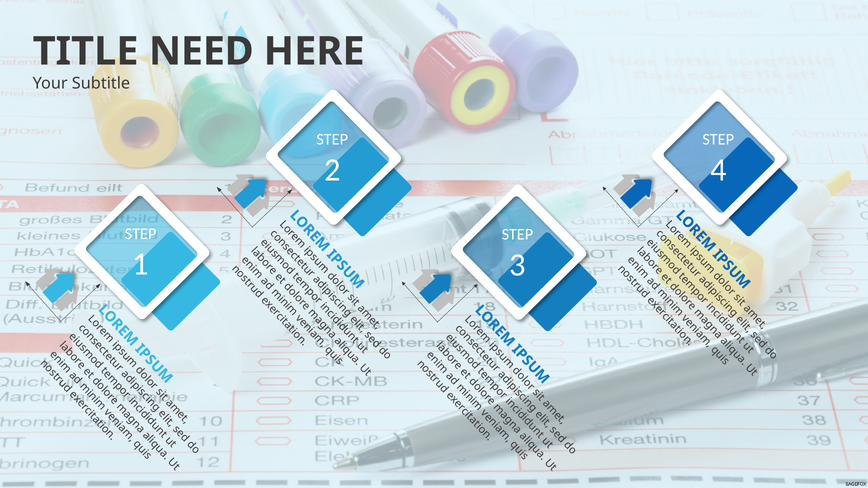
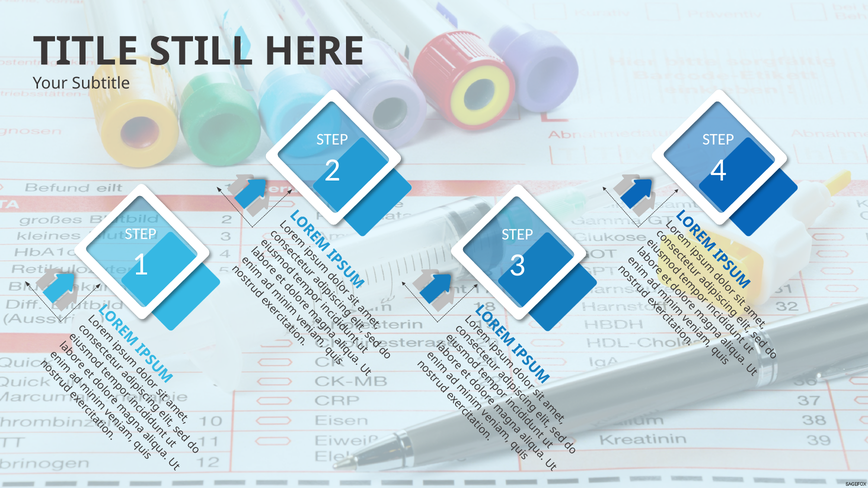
NEED: NEED -> STILL
